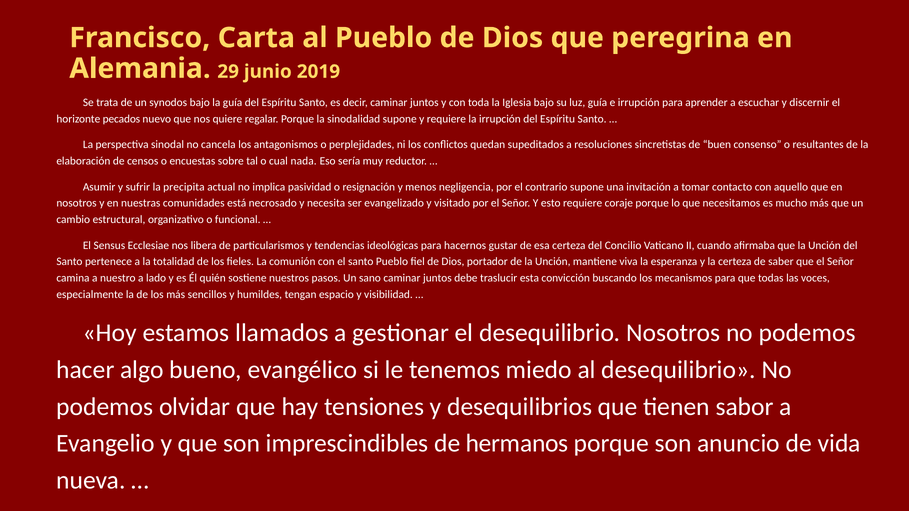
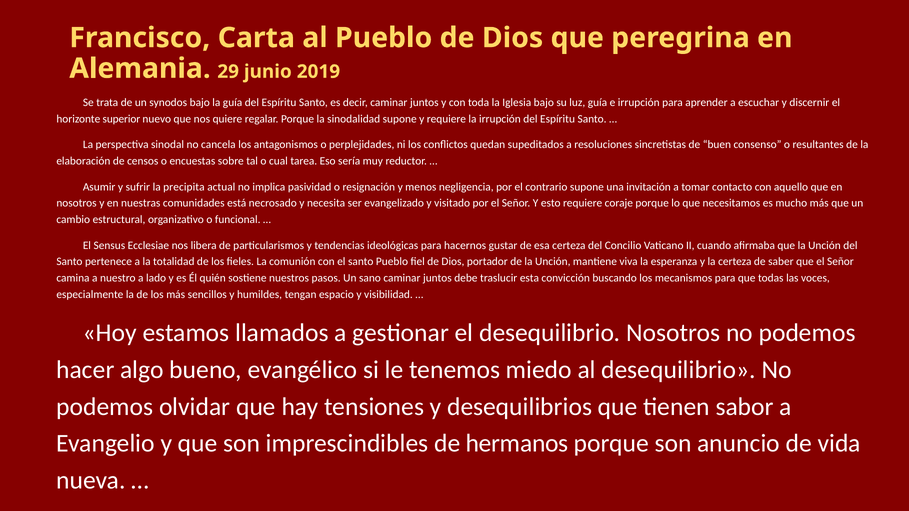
pecados: pecados -> superior
nada: nada -> tarea
